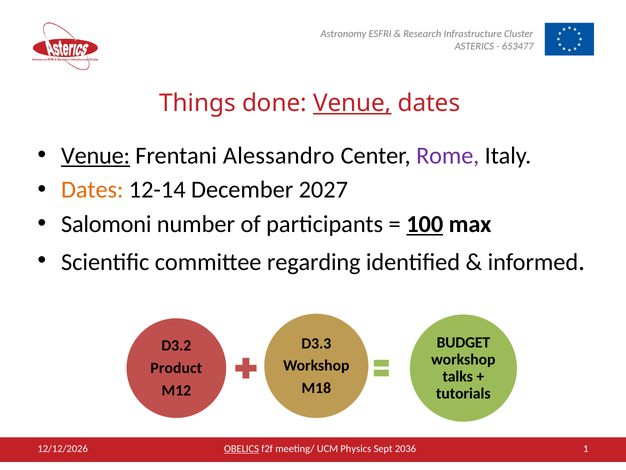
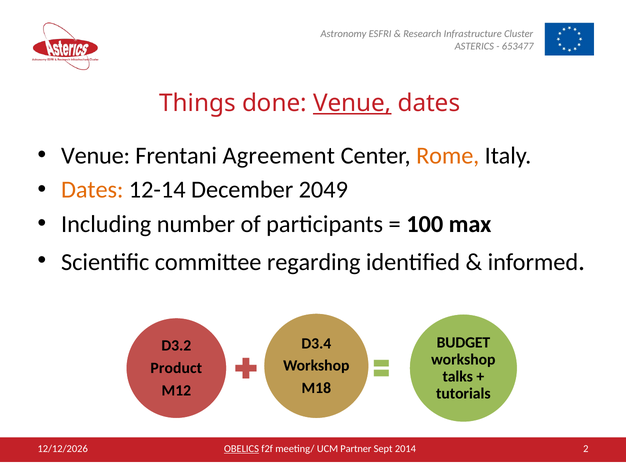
Venue at (96, 156) underline: present -> none
Alessandro: Alessandro -> Agreement
Rome colour: purple -> orange
2027: 2027 -> 2049
Salomoni: Salomoni -> Including
100 underline: present -> none
D3.3: D3.3 -> D3.4
1: 1 -> 2
Physics: Physics -> Partner
2036: 2036 -> 2014
